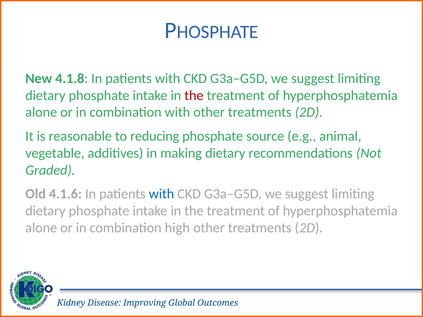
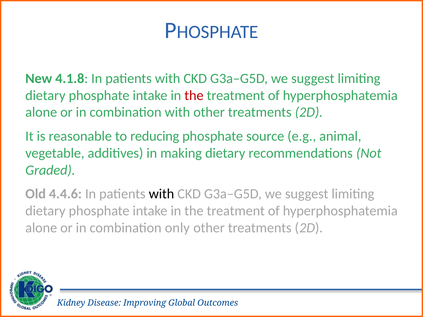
4.1.6: 4.1.6 -> 4.4.6
with at (162, 194) colour: blue -> black
high: high -> only
